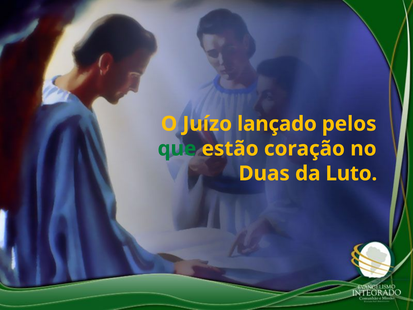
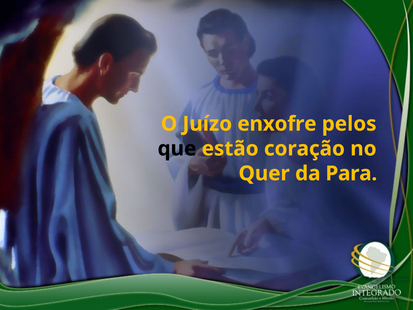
lançado: lançado -> enxofre
que colour: green -> black
Duas: Duas -> Quer
Luto: Luto -> Para
